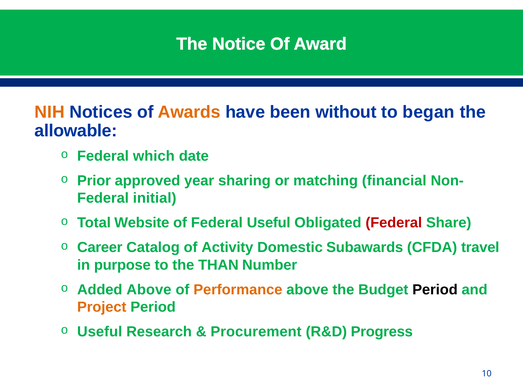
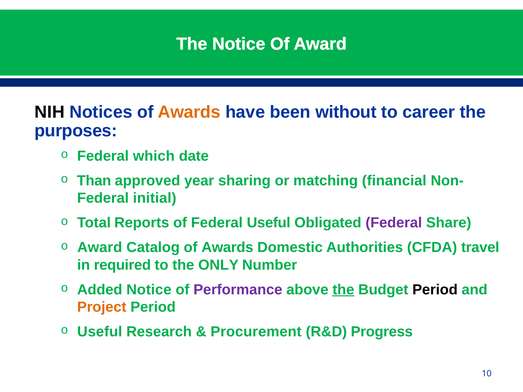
NIH colour: orange -> black
began: began -> career
allowable: allowable -> purposes
Prior: Prior -> Than
Website: Website -> Reports
Federal at (394, 223) colour: red -> purple
Career at (100, 248): Career -> Award
Catalog of Activity: Activity -> Awards
Subawards: Subawards -> Authorities
purpose: purpose -> required
THAN: THAN -> ONLY
Added Above: Above -> Notice
Performance colour: orange -> purple
the at (343, 290) underline: none -> present
